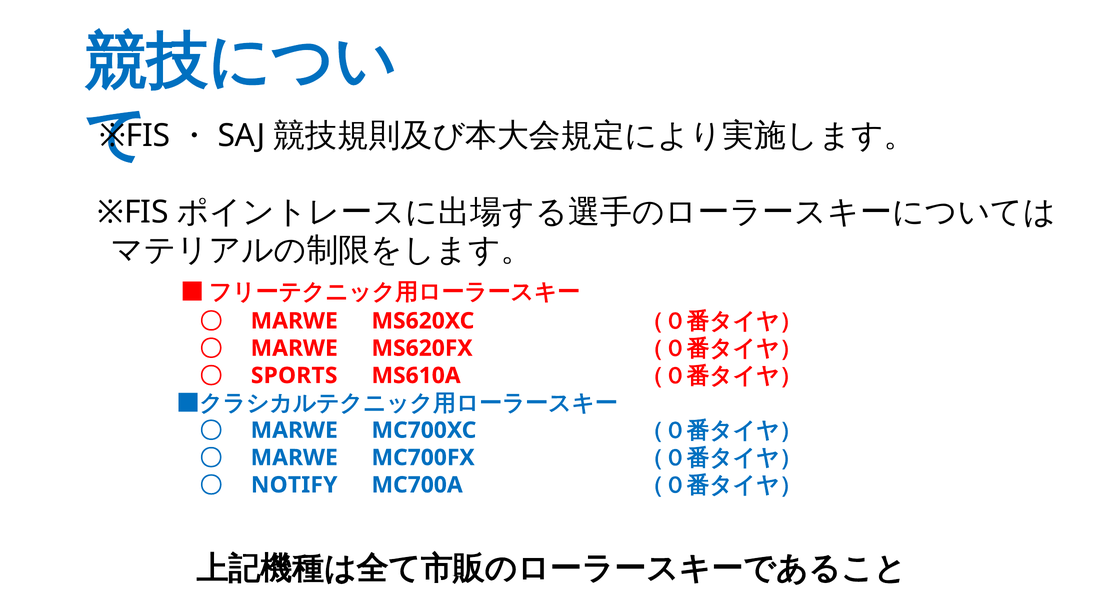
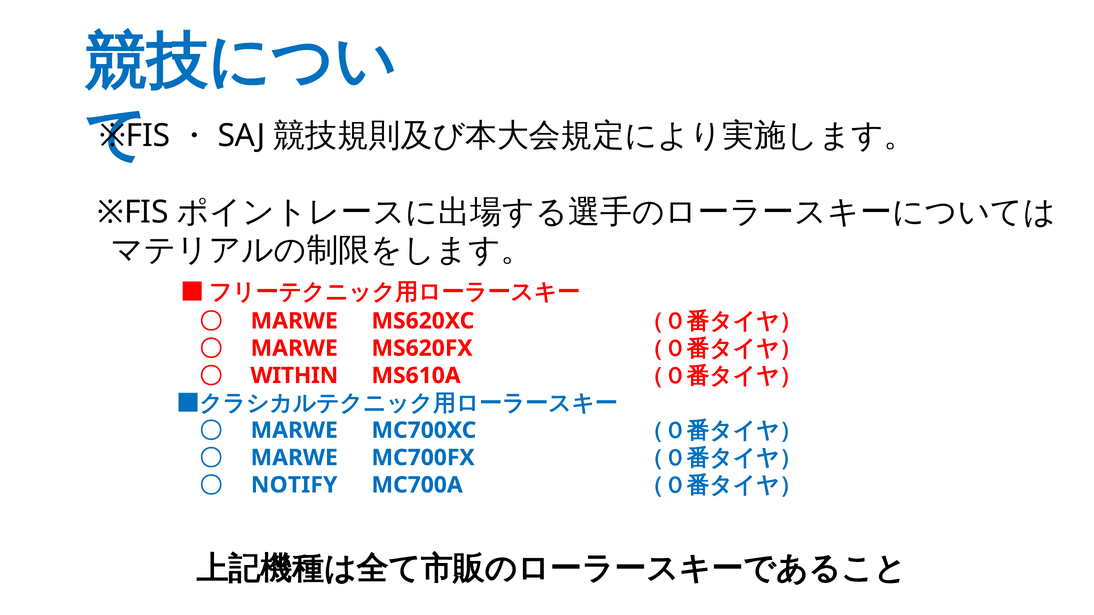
SPORTS: SPORTS -> WITHIN
